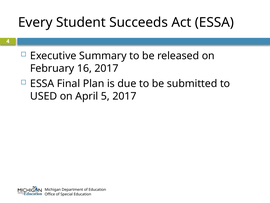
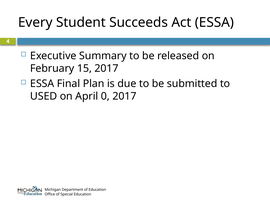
16: 16 -> 15
5: 5 -> 0
